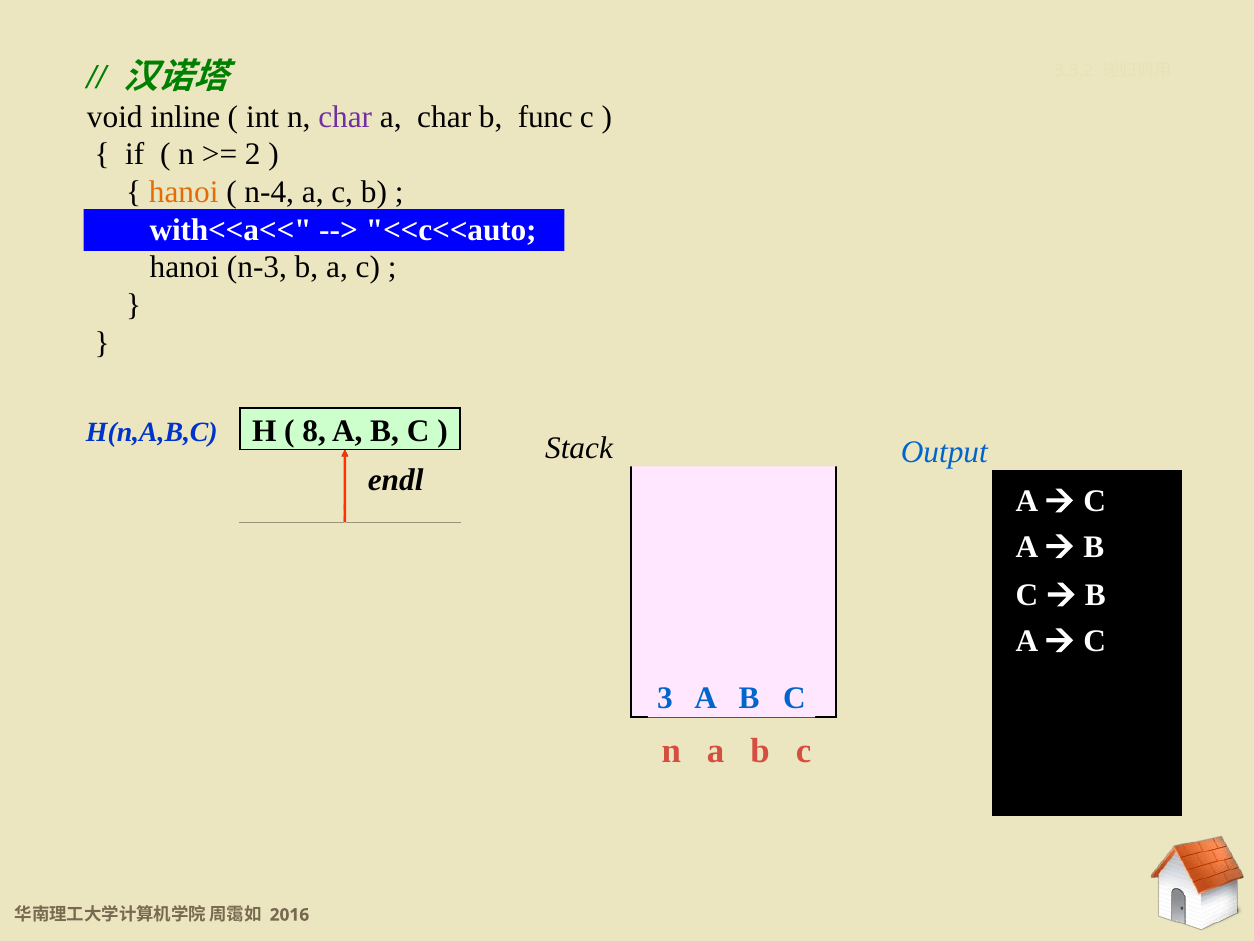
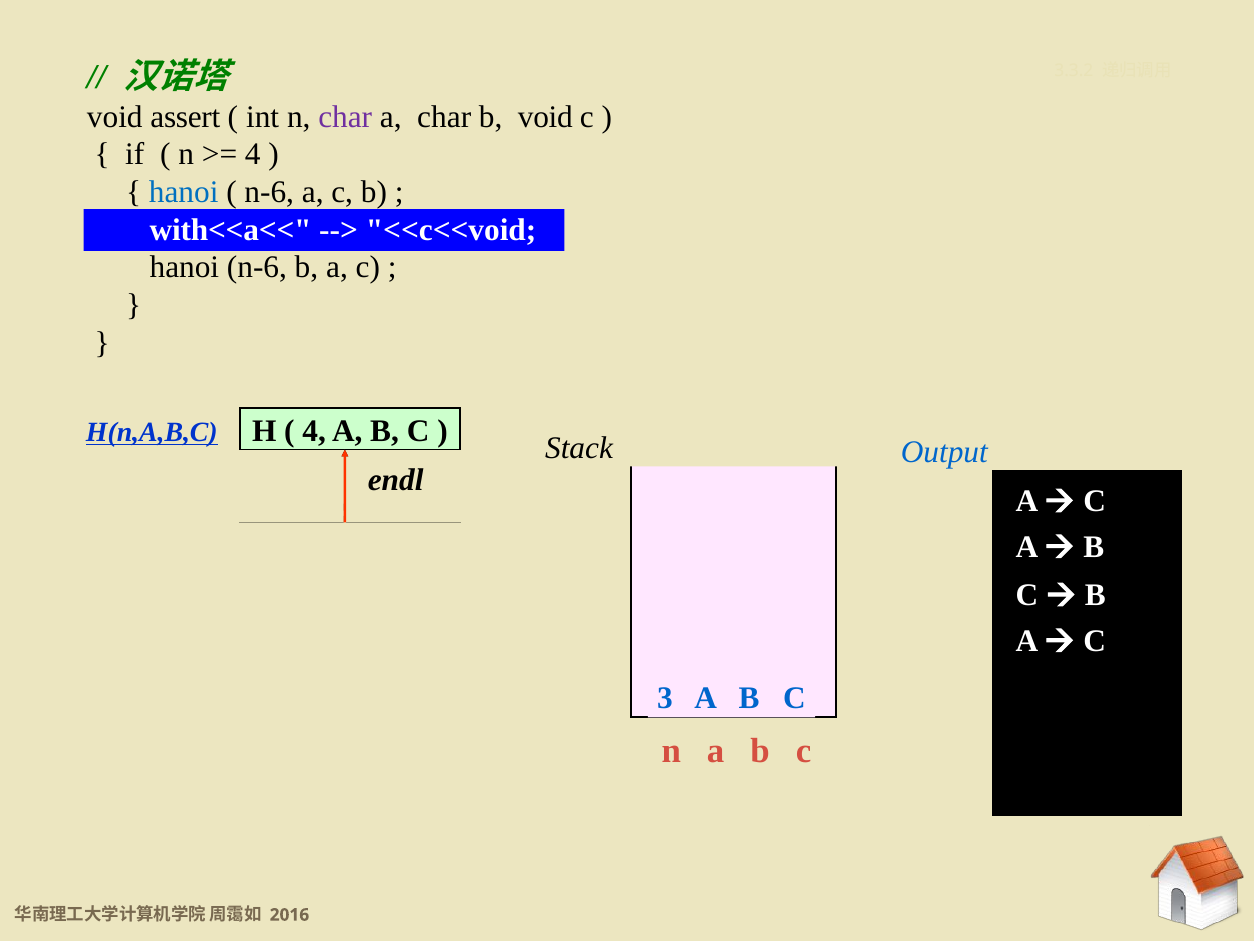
inline: inline -> assert
b func: func -> void
2 at (253, 155): 2 -> 4
hanoi at (184, 192) colour: orange -> blue
n-4 at (269, 192): n-4 -> n-6
<<c<<auto: <<c<<auto -> <<c<<void
hanoi n-3: n-3 -> n-6
8 at (314, 431): 8 -> 4
H(n,A,B,C underline: none -> present
